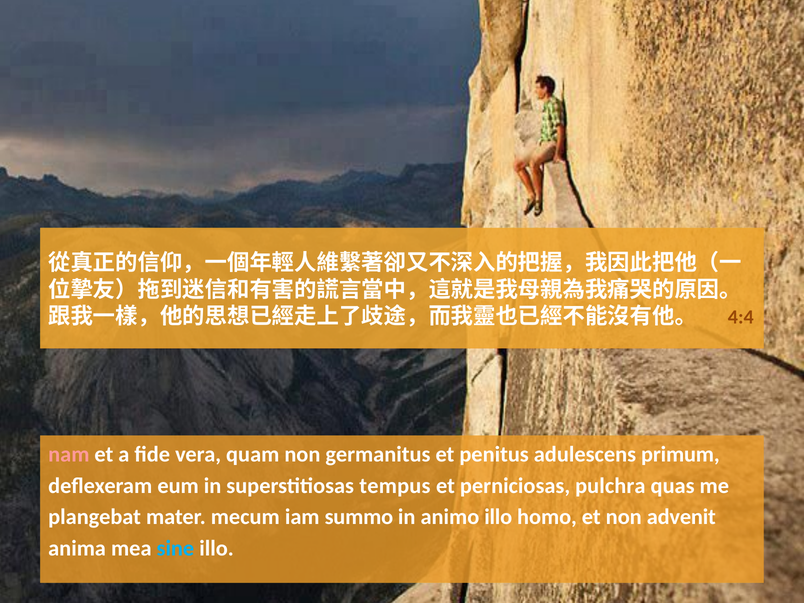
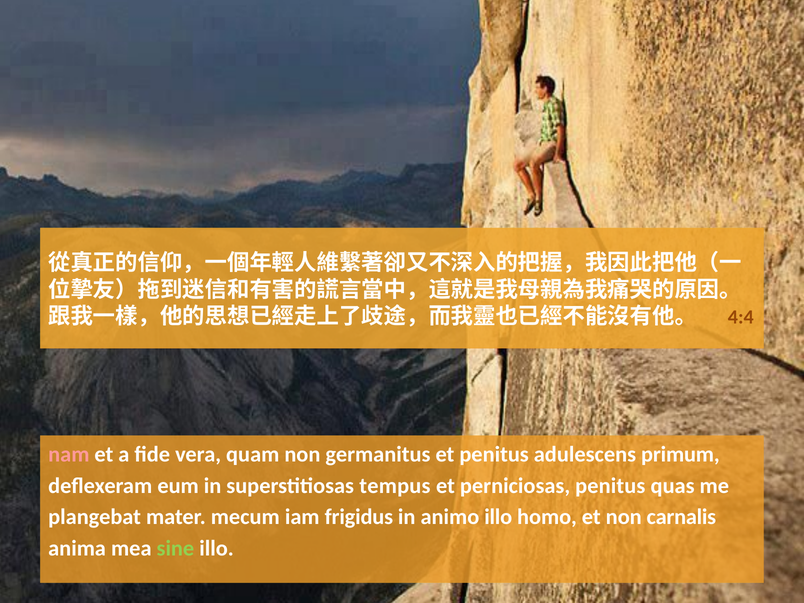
perniciosas pulchra: pulchra -> penitus
summo: summo -> frigidus
advenit: advenit -> carnalis
sine colour: light blue -> light green
